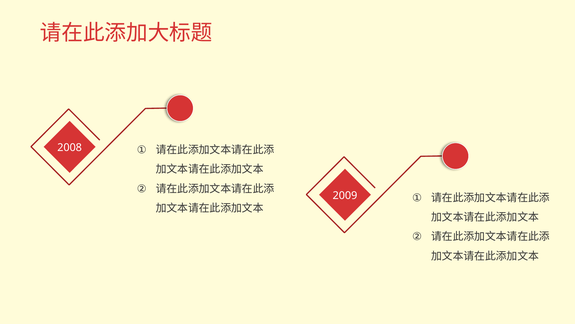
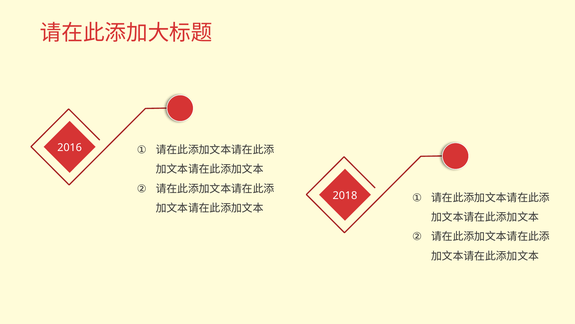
2008: 2008 -> 2016
2009: 2009 -> 2018
